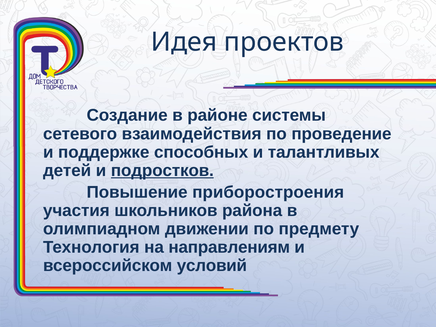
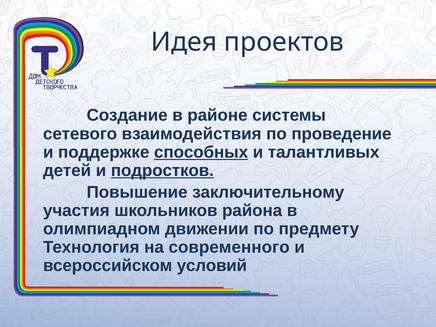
способных underline: none -> present
приборостроения: приборостроения -> заключительному
направлениям: направлениям -> современного
